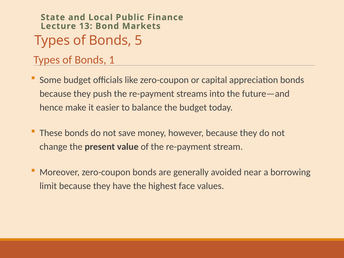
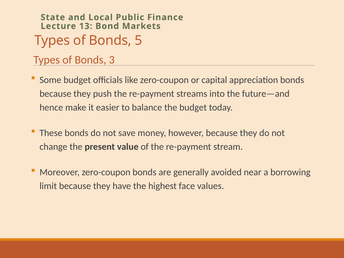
1: 1 -> 3
